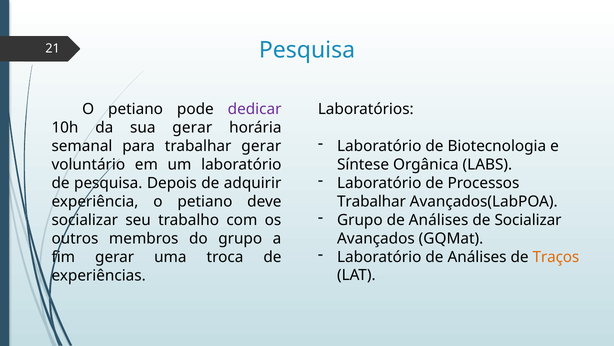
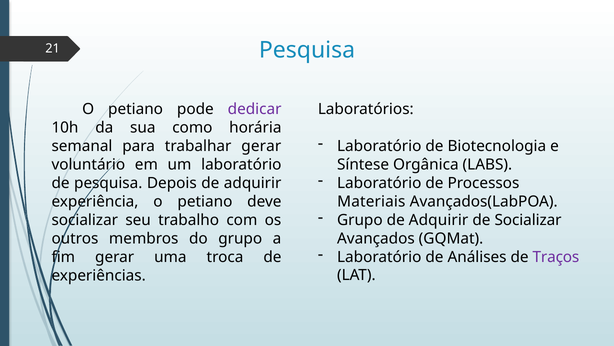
sua gerar: gerar -> como
Trabalhar at (371, 201): Trabalhar -> Materiais
Grupo de Análises: Análises -> Adquirir
Traços colour: orange -> purple
